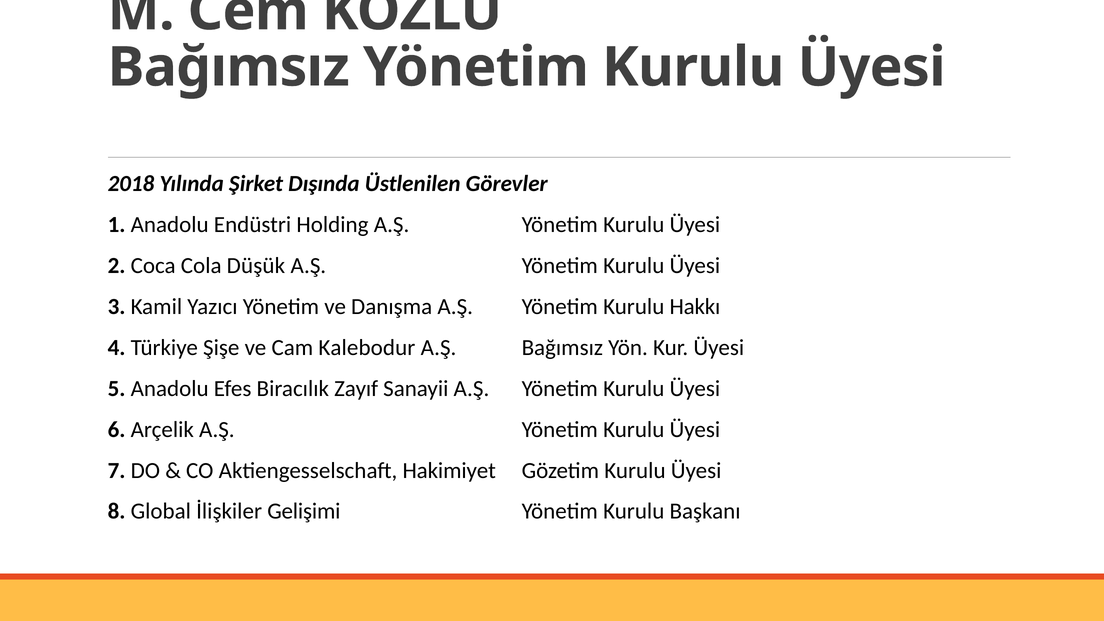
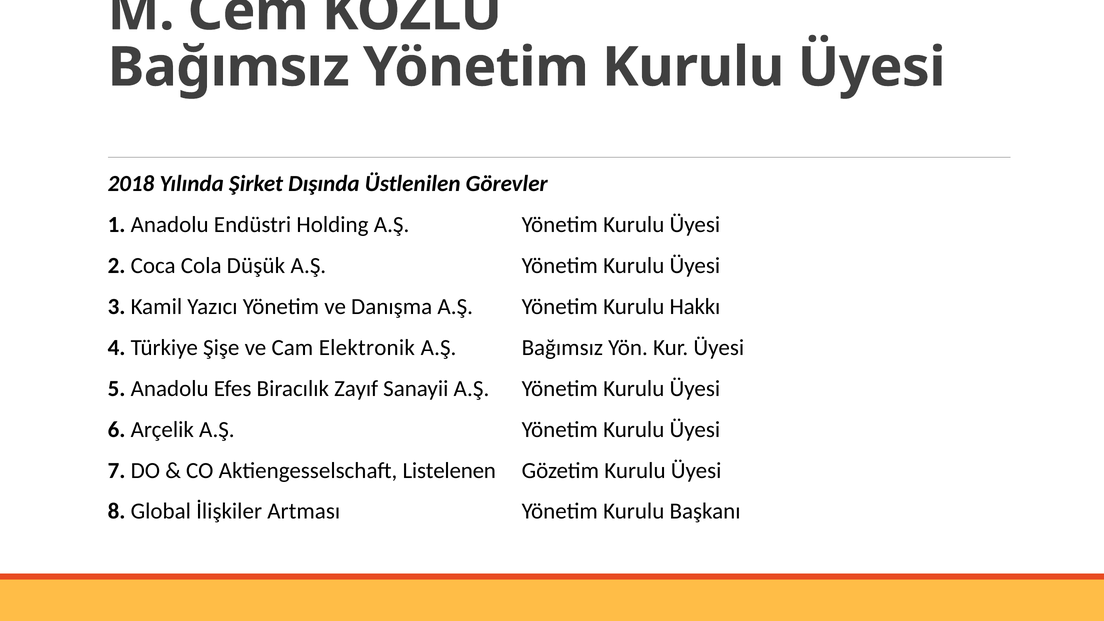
Kalebodur: Kalebodur -> Elektronik
Hakimiyet: Hakimiyet -> Listelenen
Gelişimi: Gelişimi -> Artması
